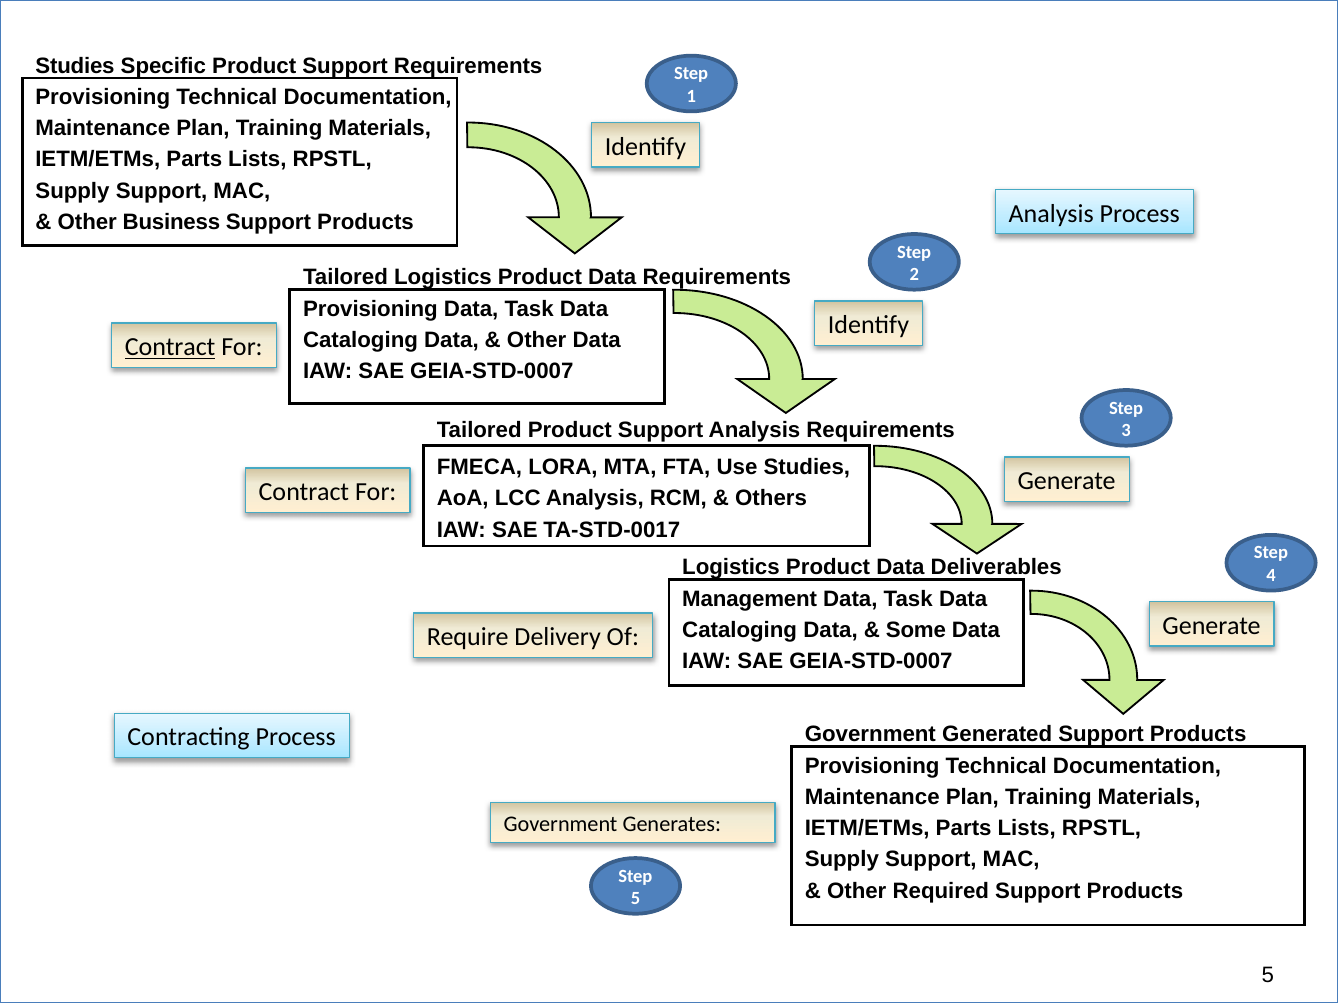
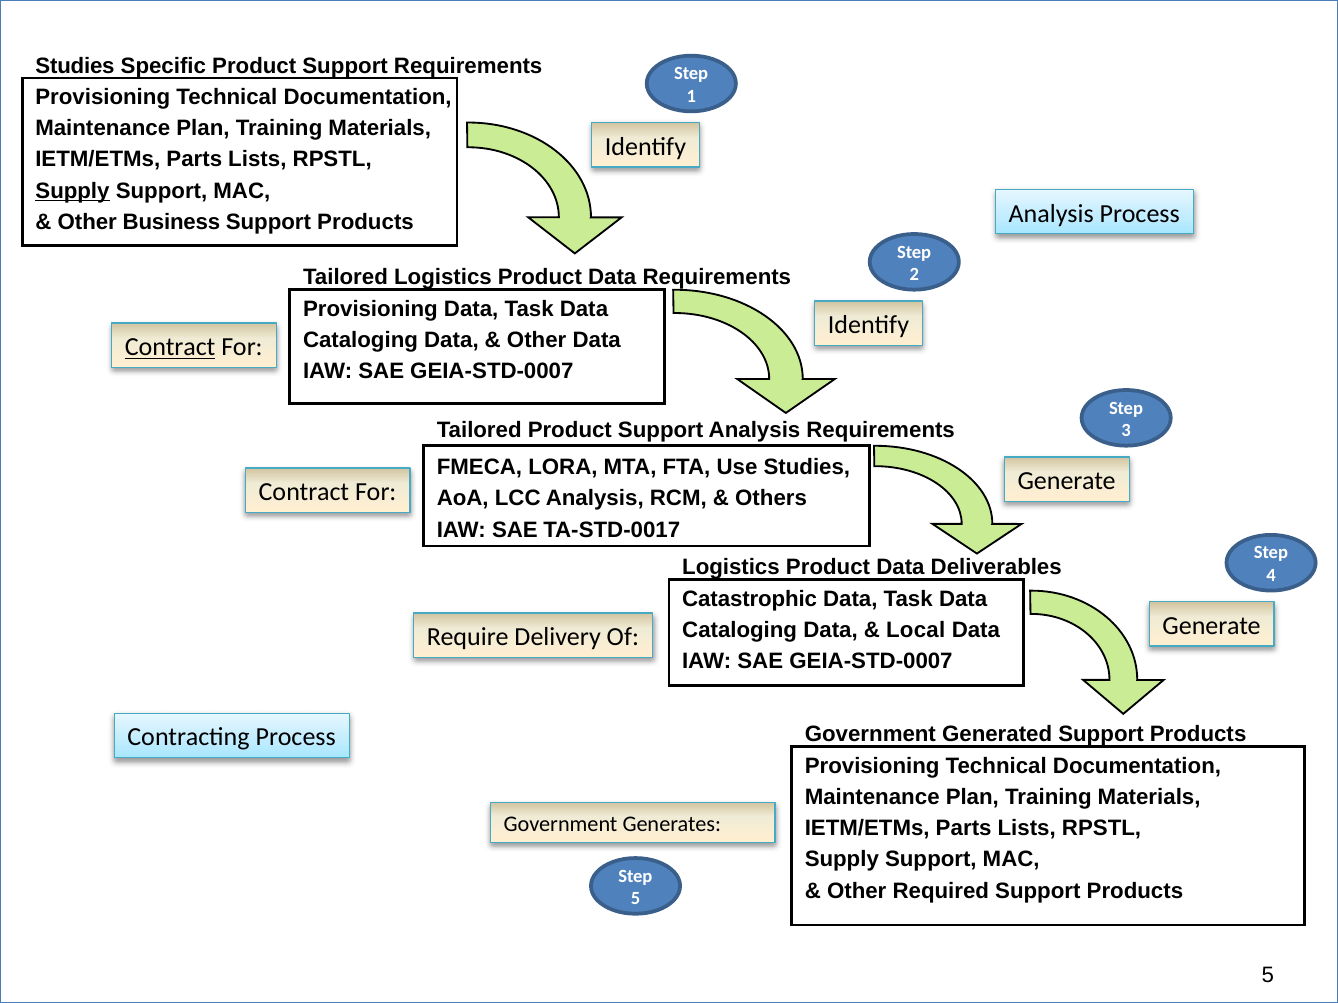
Supply at (72, 191) underline: none -> present
Management: Management -> Catastrophic
Some: Some -> Local
